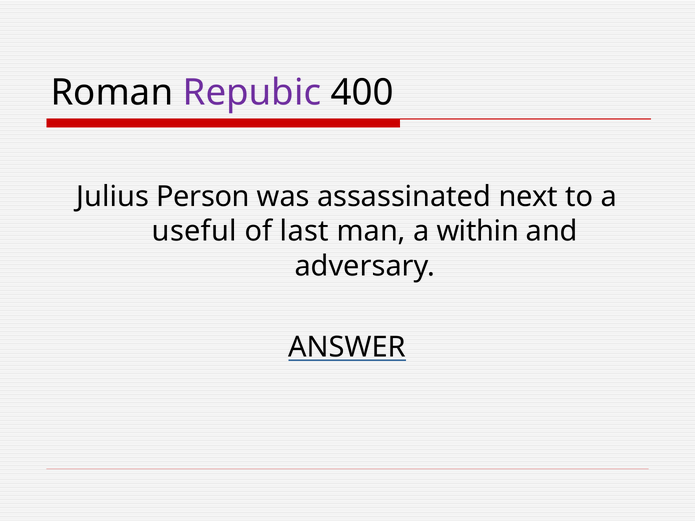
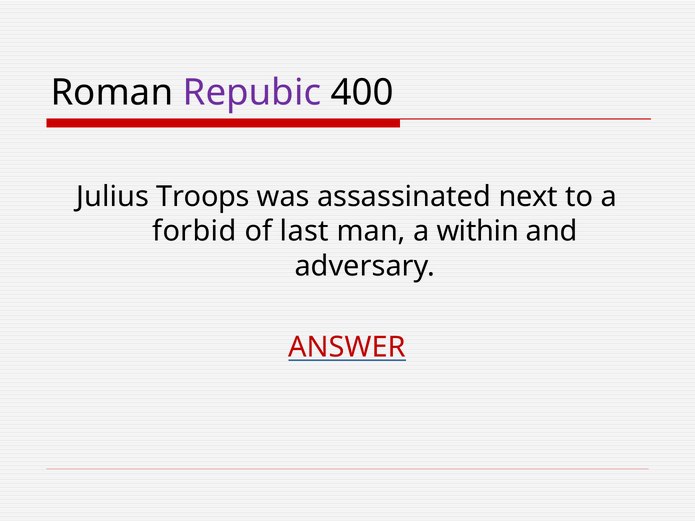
Person: Person -> Troops
useful: useful -> forbid
ANSWER colour: black -> red
